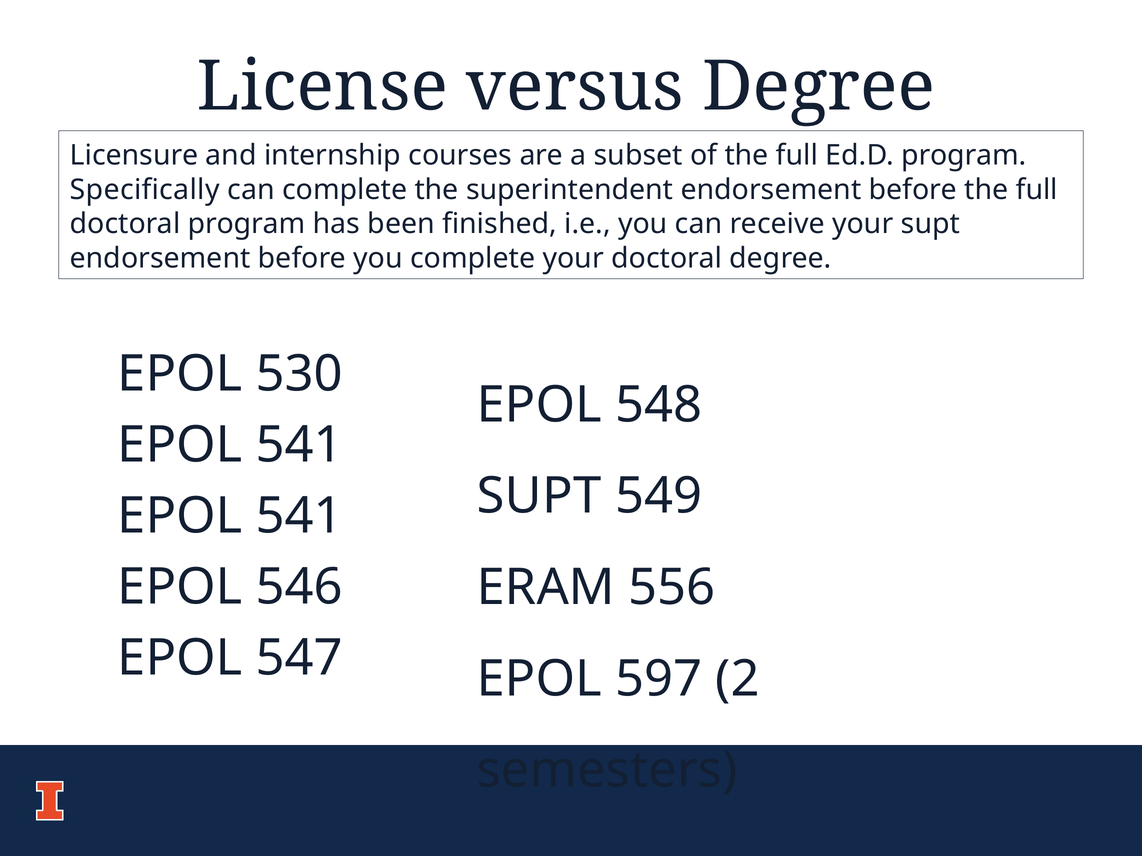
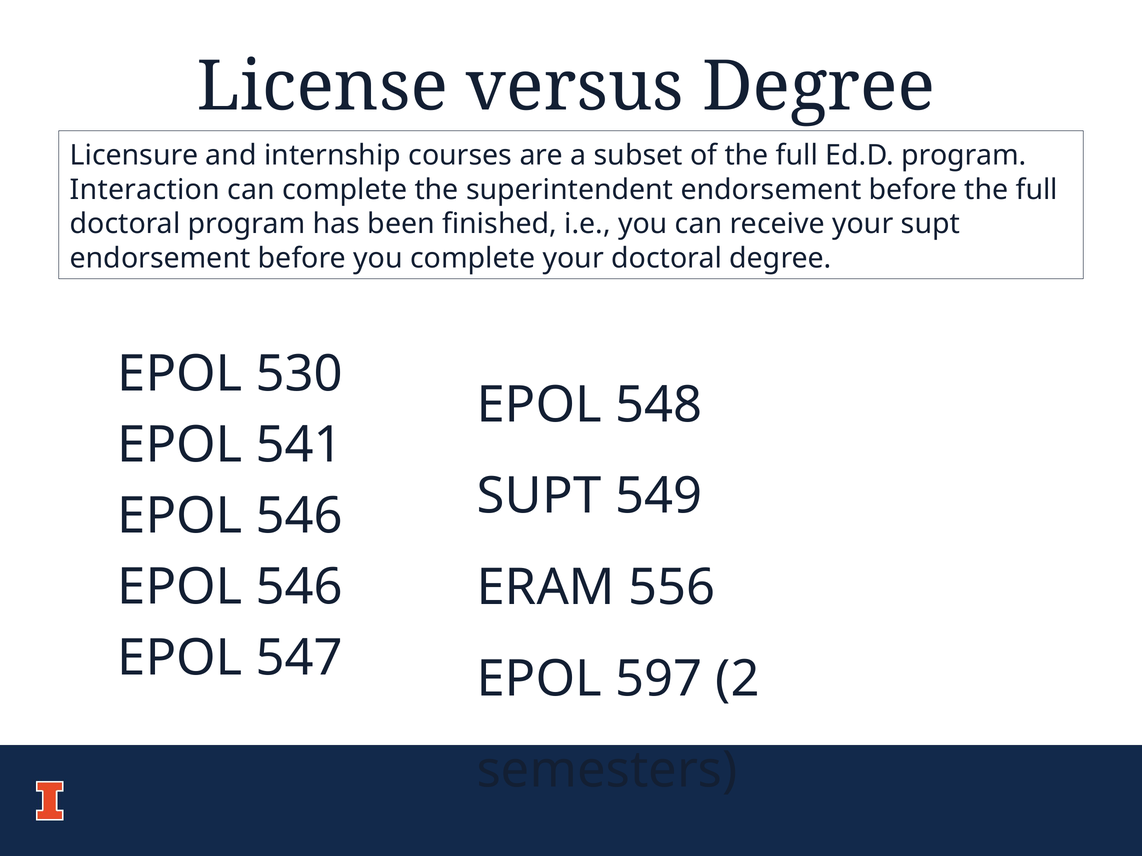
Specifically: Specifically -> Interaction
541 at (299, 516): 541 -> 546
